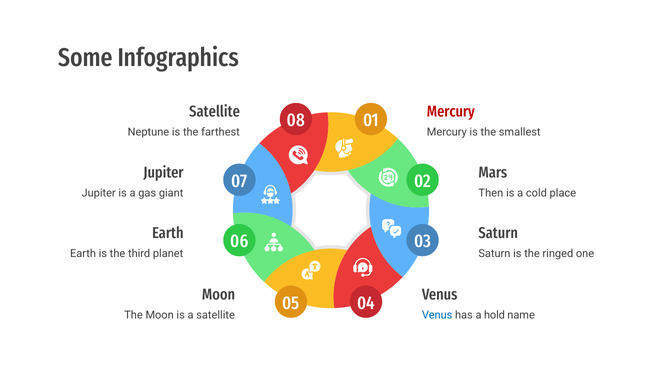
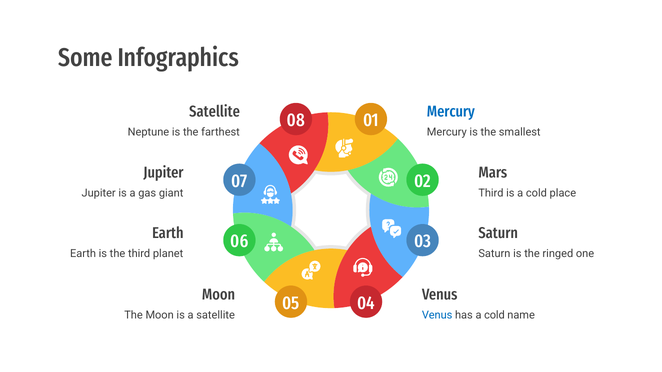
Mercury at (451, 112) colour: red -> blue
Then at (491, 193): Then -> Third
has a hold: hold -> cold
